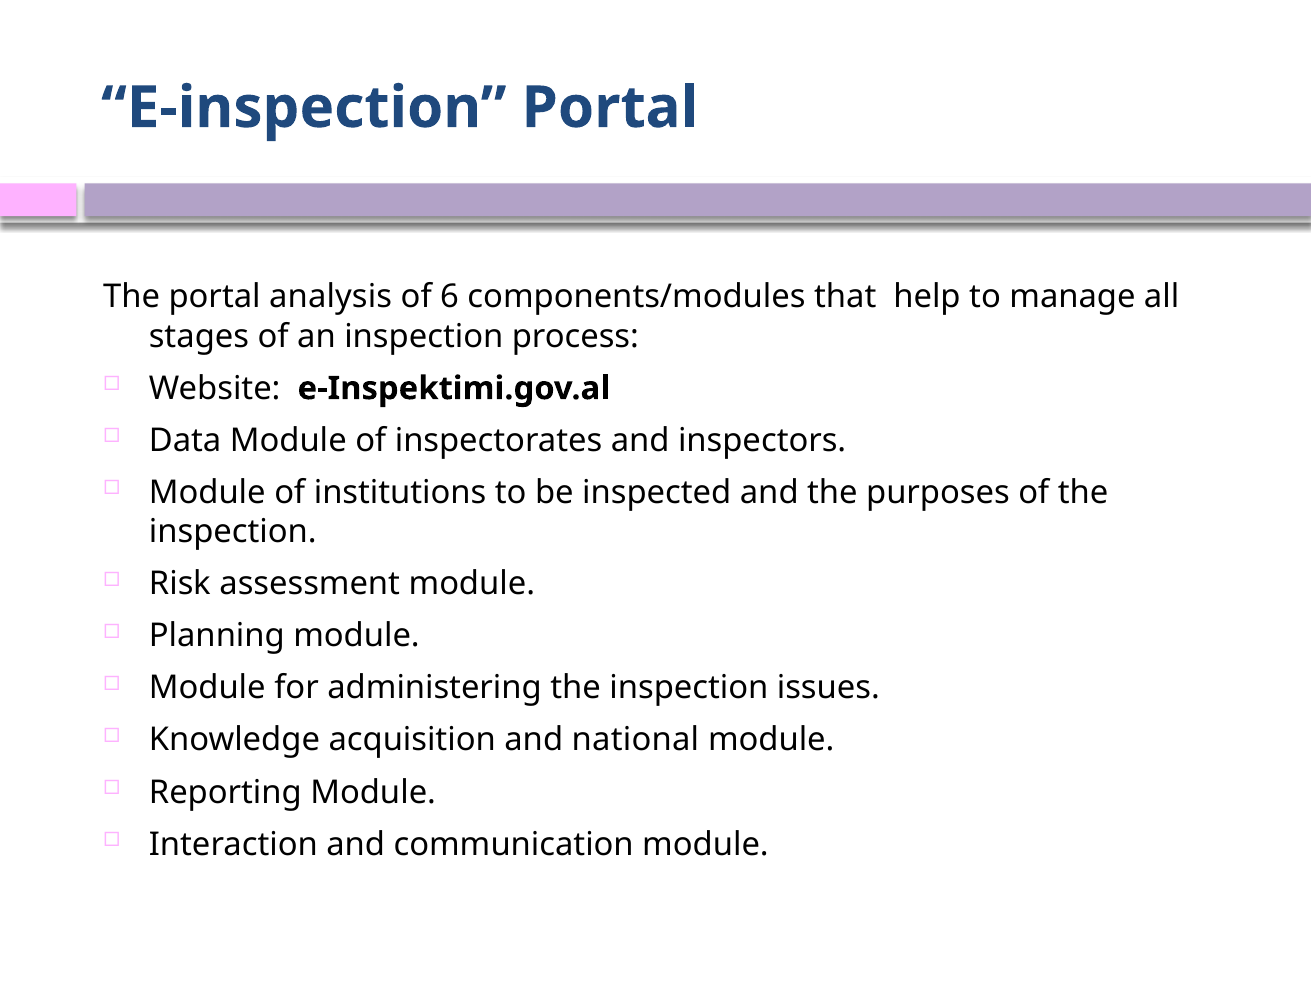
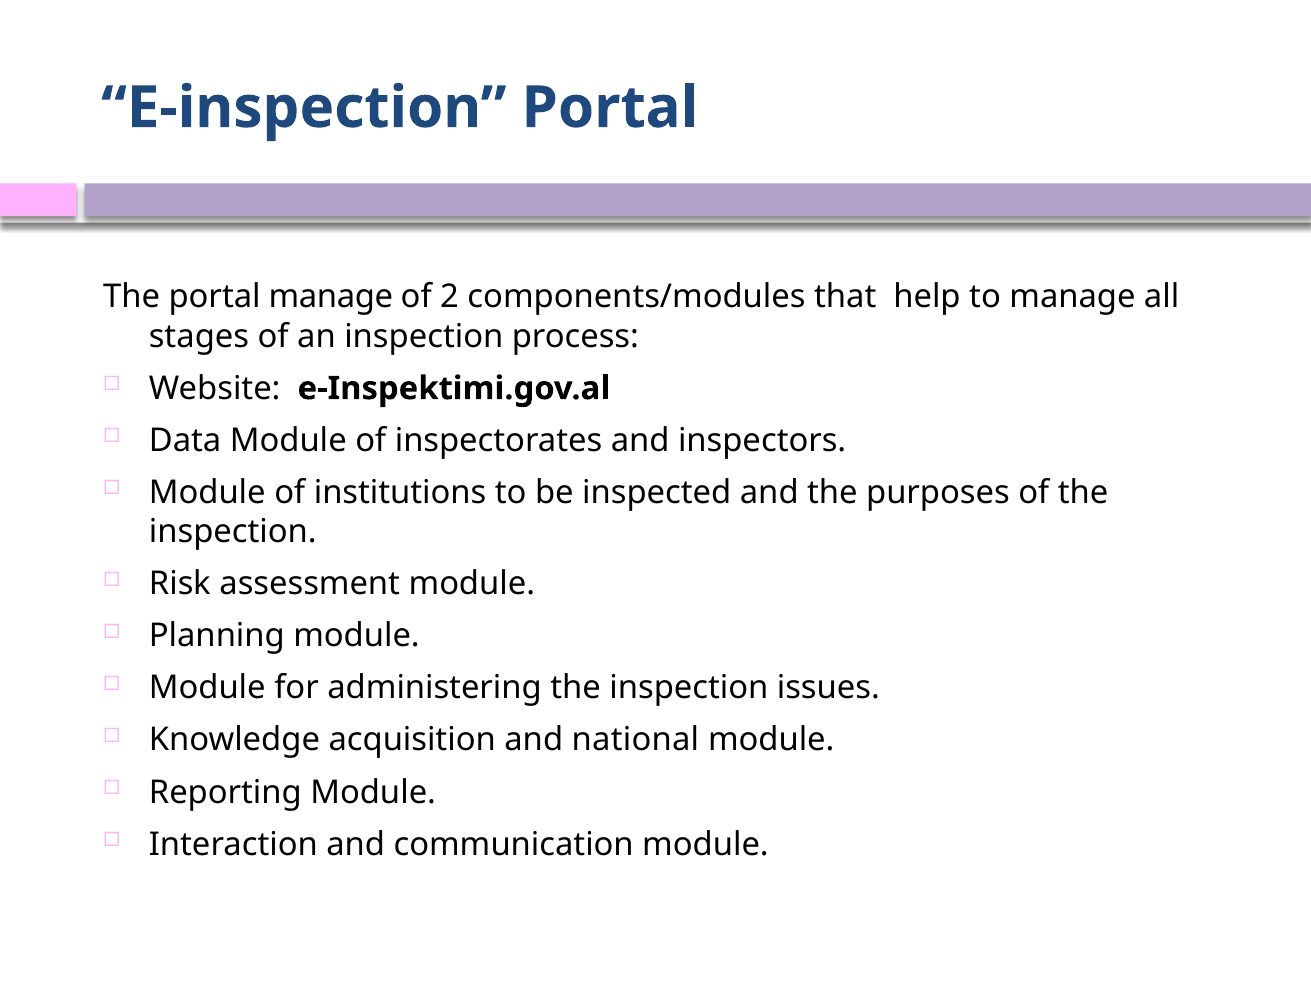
portal analysis: analysis -> manage
6: 6 -> 2
